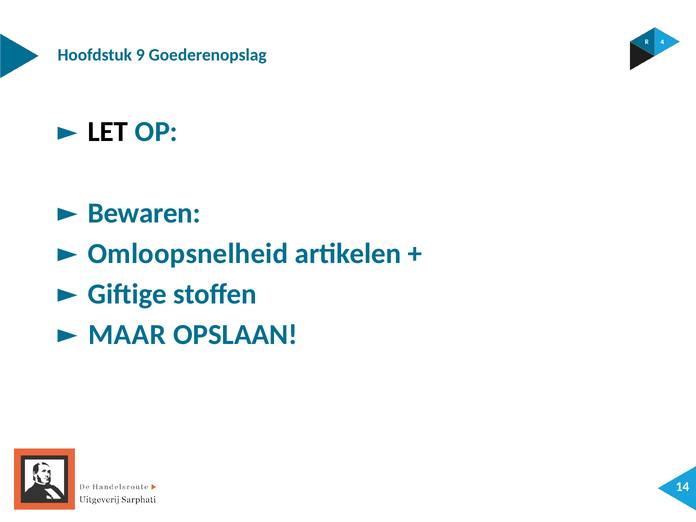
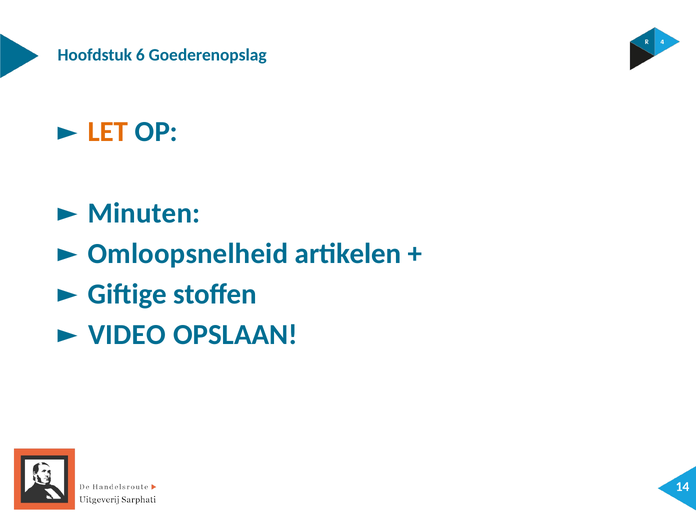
9: 9 -> 6
LET colour: black -> orange
Bewaren: Bewaren -> Minuten
MAAR: MAAR -> VIDEO
